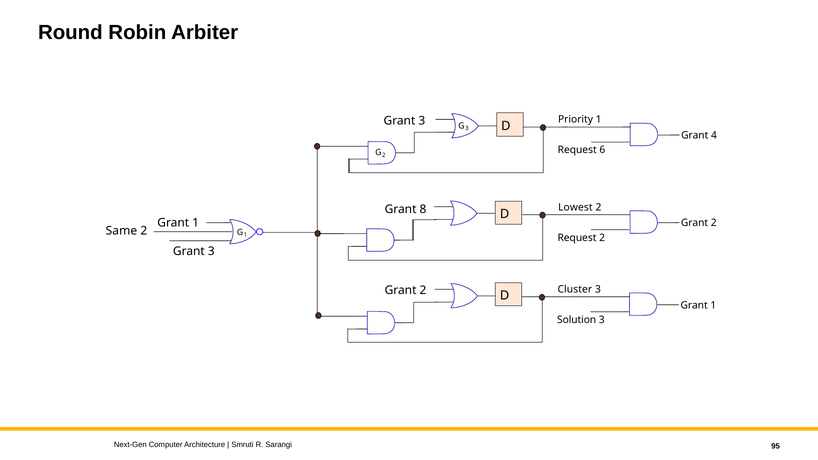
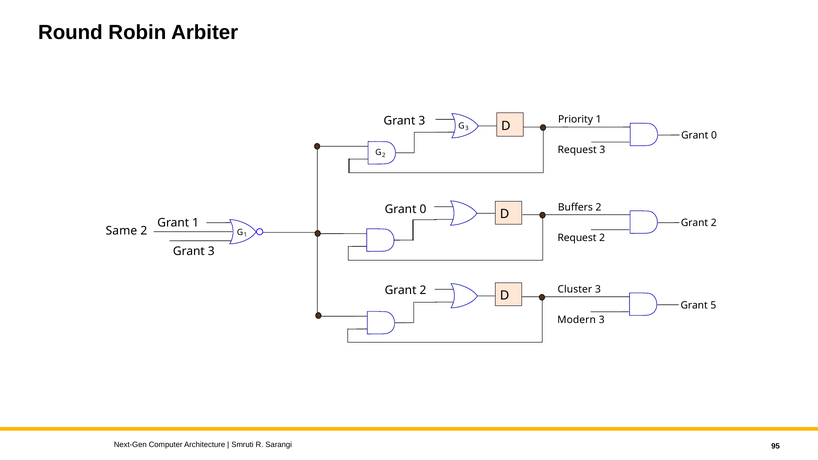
4 at (714, 136): 4 -> 0
Request 6: 6 -> 3
Lowest: Lowest -> Buffers
8 at (423, 209): 8 -> 0
1 at (713, 305): 1 -> 5
Solution: Solution -> Modern
